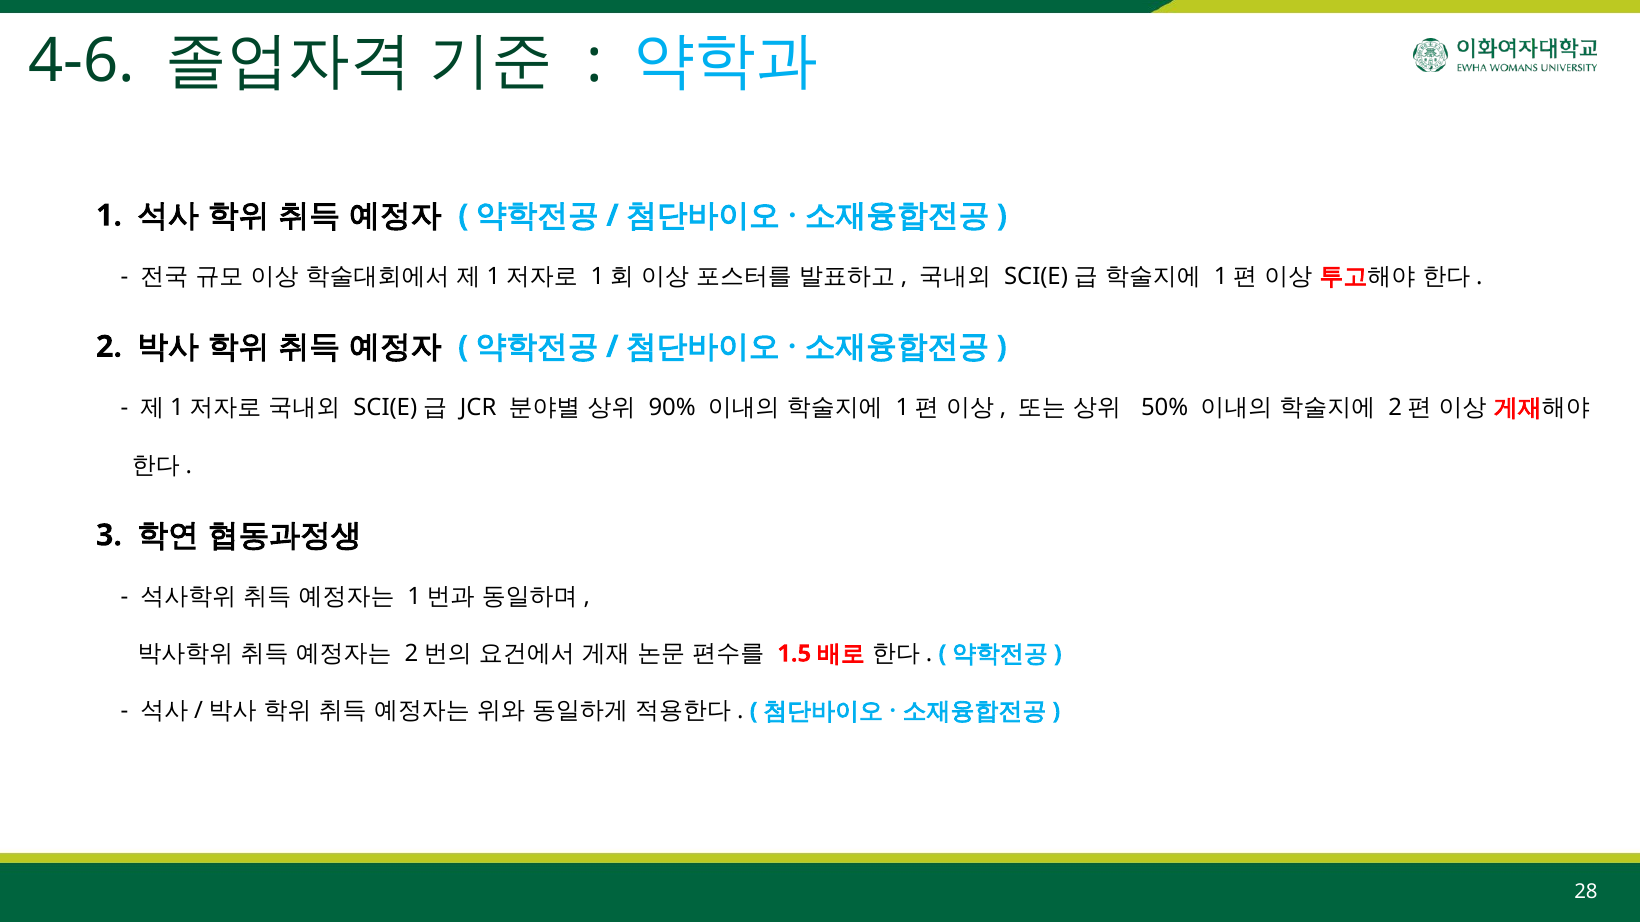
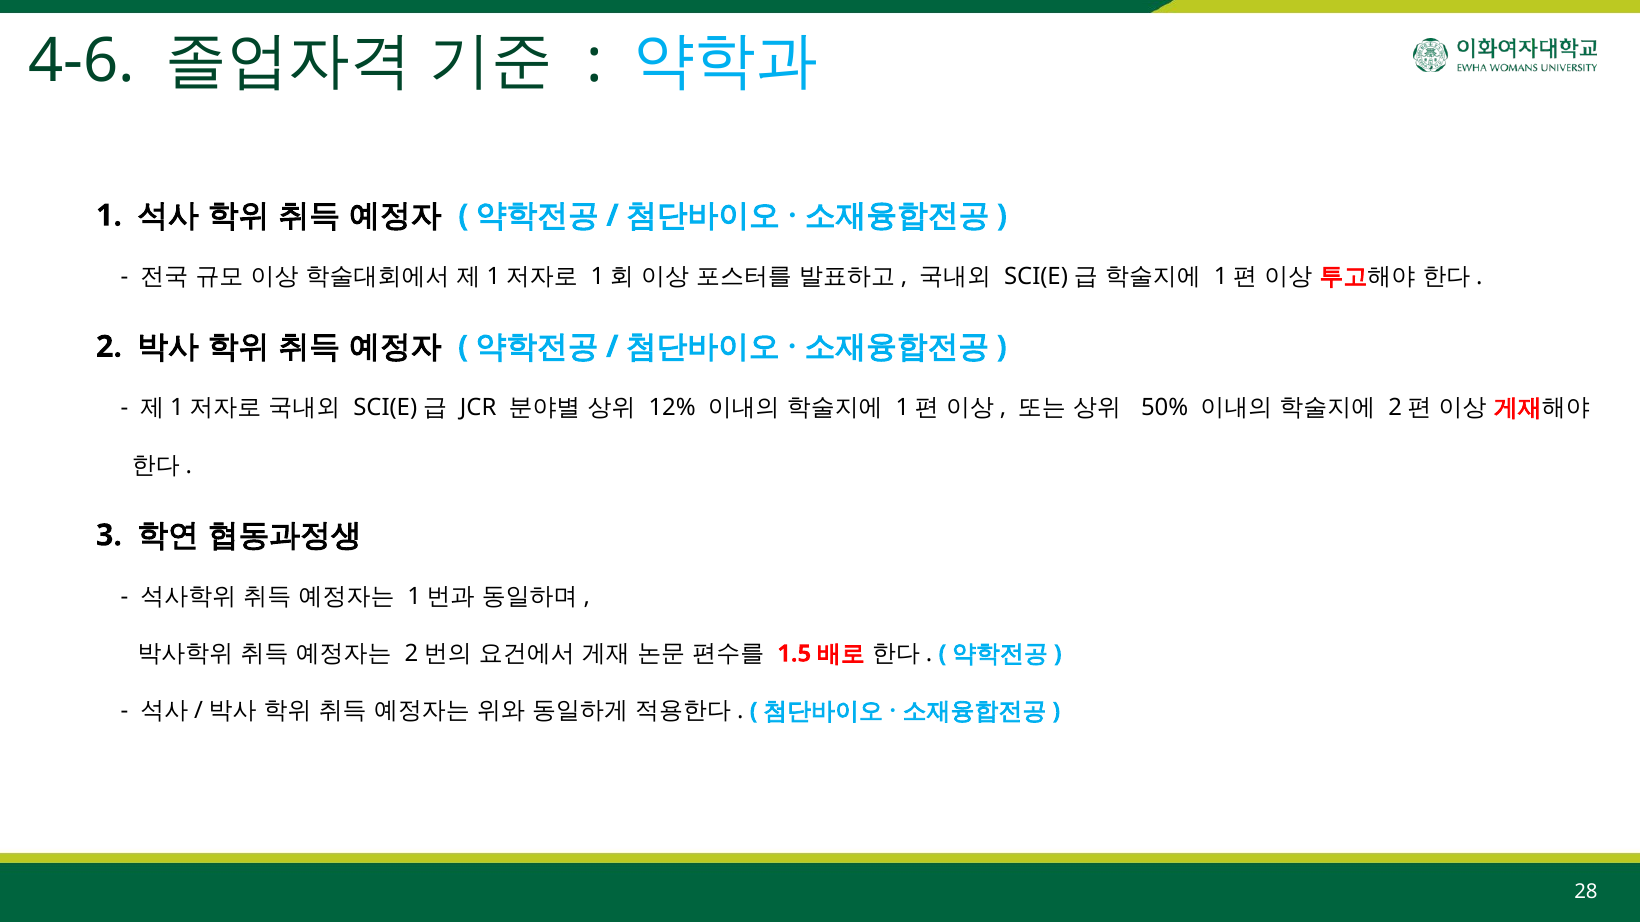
90%: 90% -> 12%
